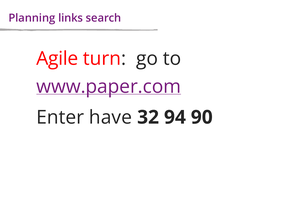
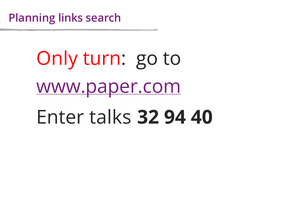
Agile: Agile -> Only
have: have -> talks
90: 90 -> 40
